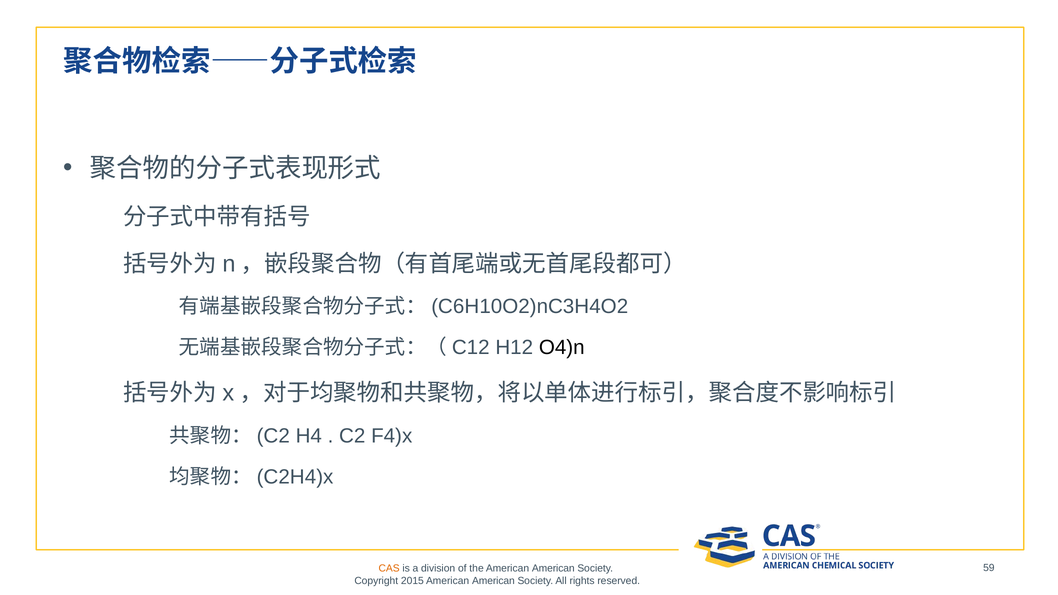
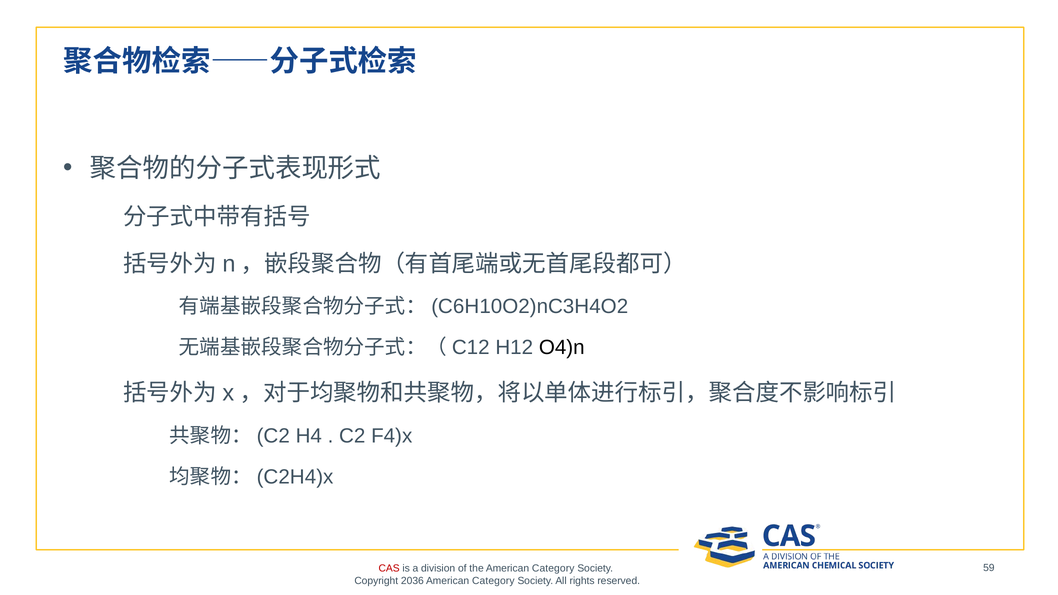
CAS colour: orange -> red
the American American: American -> Category
2015: 2015 -> 2036
American at (493, 581): American -> Category
